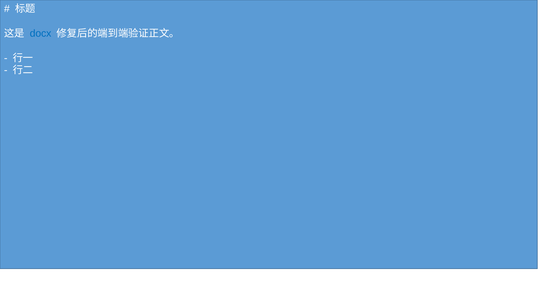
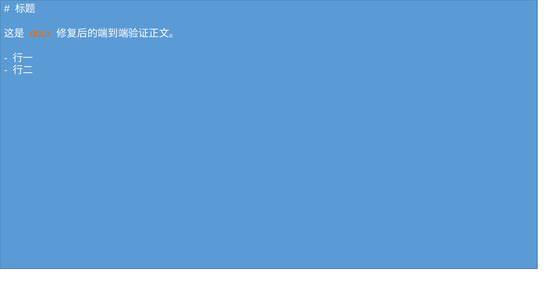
docx colour: blue -> orange
